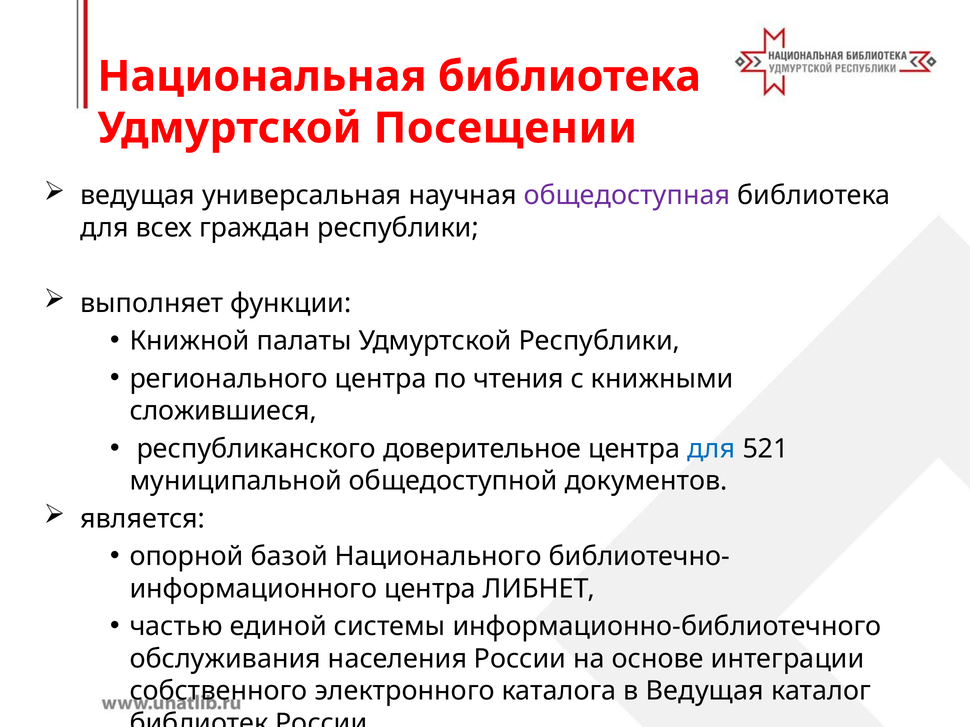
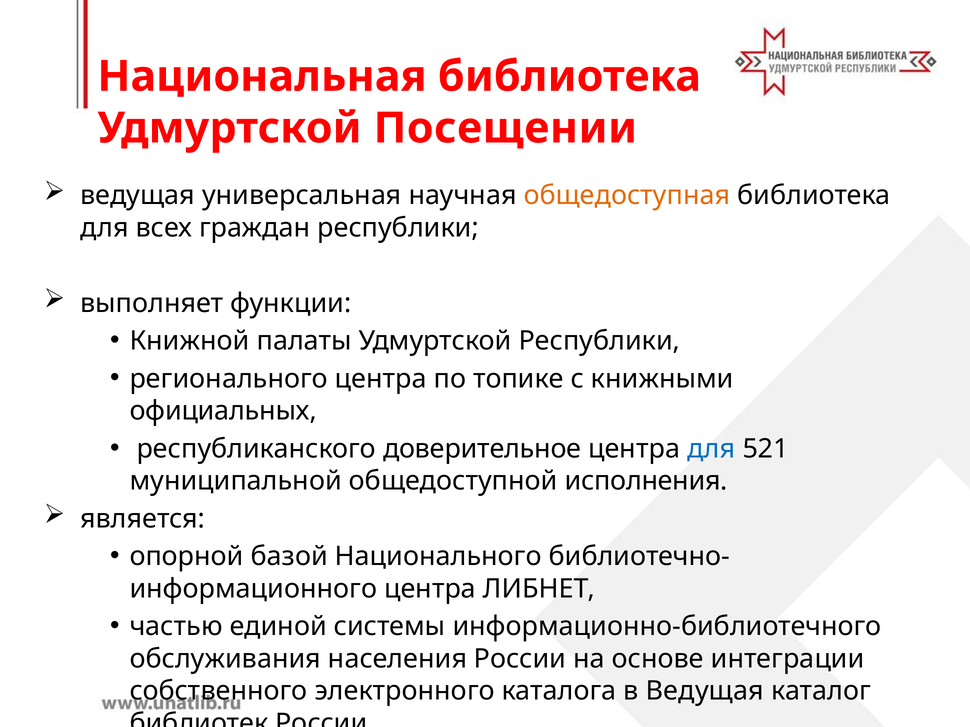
общедоступная colour: purple -> orange
чтения: чтения -> топике
сложившиеся: сложившиеся -> официальных
документов: документов -> исполнения
